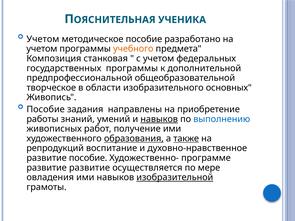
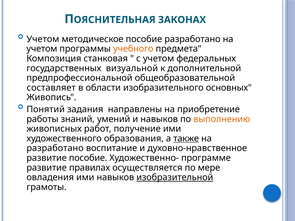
УЧЕНИКА: УЧЕНИКА -> ЗАКОНАХ
государственных программы: программы -> визуальной
творческое: творческое -> составляет
Пособие at (46, 109): Пособие -> Понятий
навыков at (159, 119) underline: present -> none
выполнению colour: blue -> orange
образования underline: present -> none
репродукций at (55, 148): репродукций -> разработано
развитие развитие: развитие -> правилах
